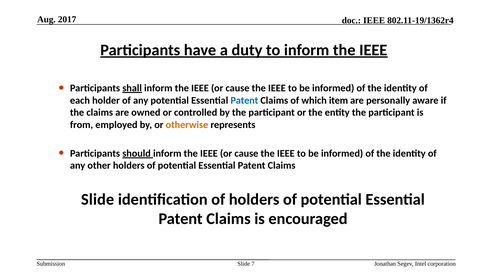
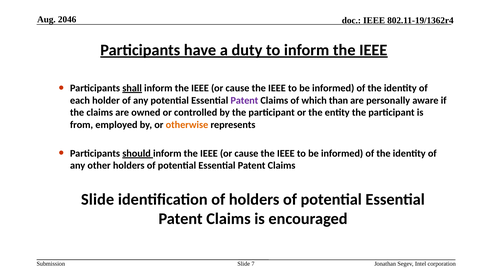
2017: 2017 -> 2046
Patent at (244, 100) colour: blue -> purple
item: item -> than
